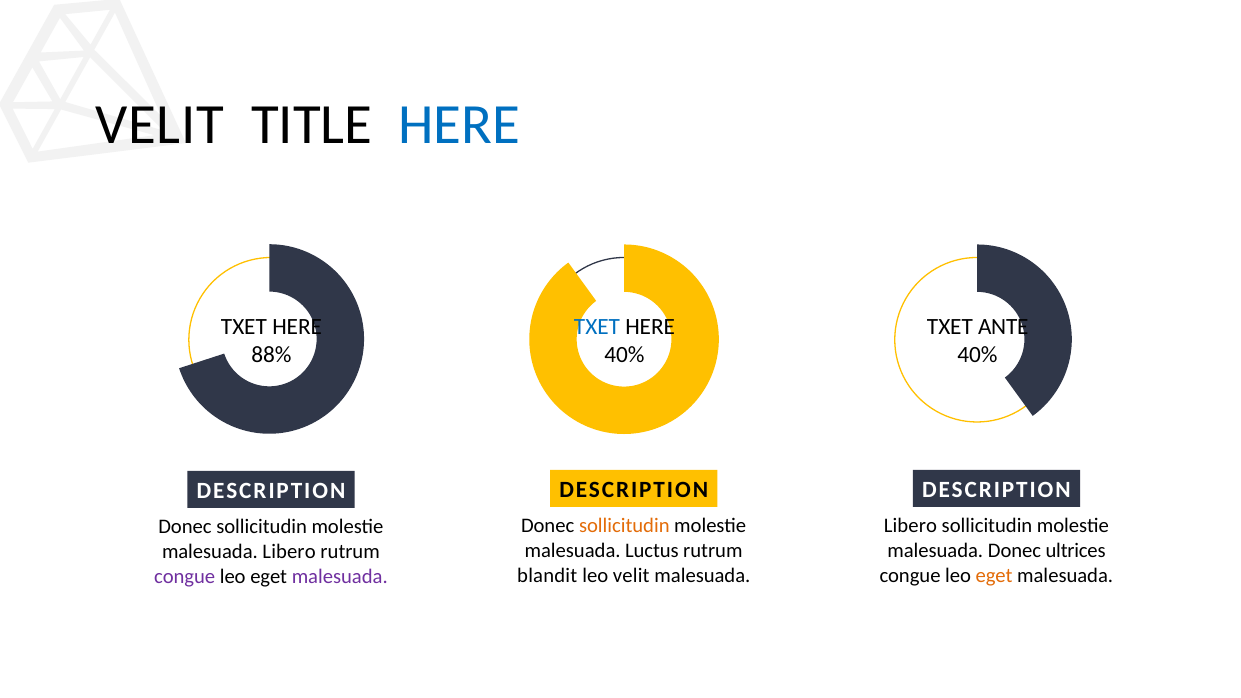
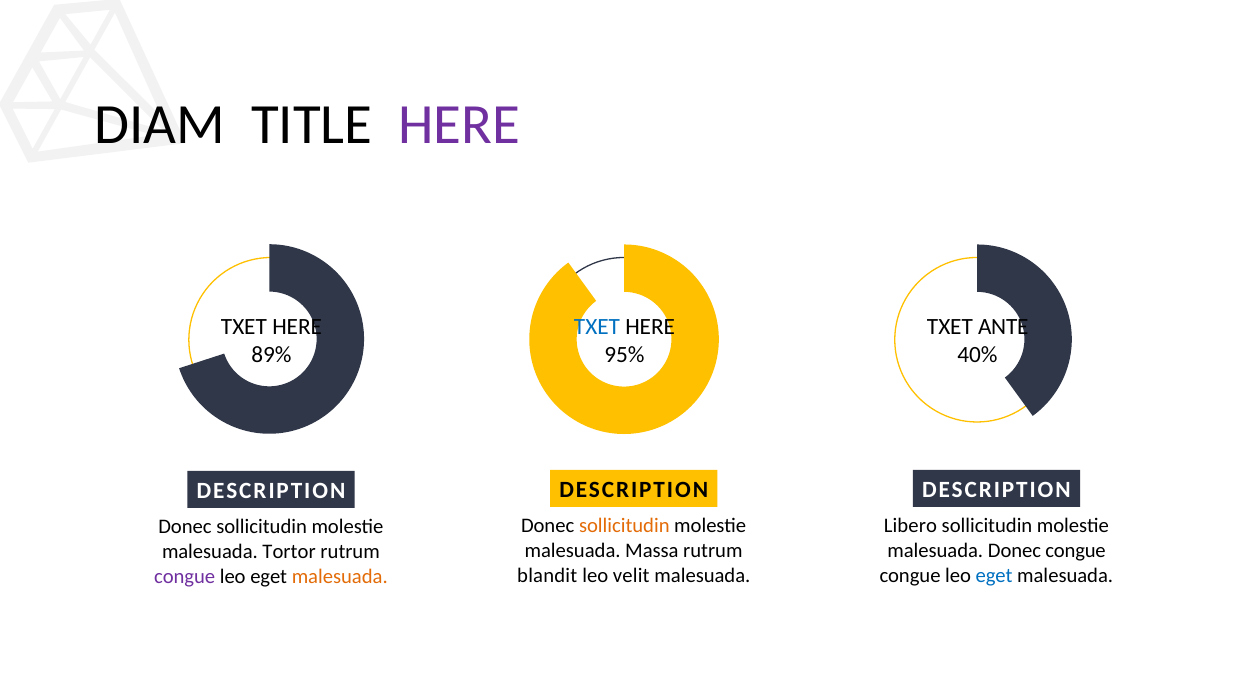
VELIT at (160, 125): VELIT -> DIAM
HERE at (459, 125) colour: blue -> purple
88%: 88% -> 89%
40% at (625, 354): 40% -> 95%
Luctus: Luctus -> Massa
Donec ultrices: ultrices -> congue
malesuada Libero: Libero -> Tortor
eget at (994, 576) colour: orange -> blue
malesuada at (340, 577) colour: purple -> orange
